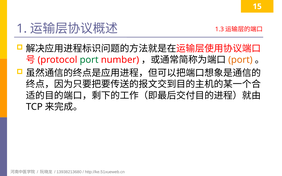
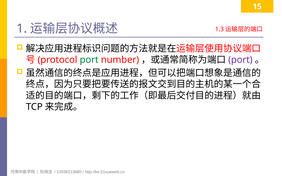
port at (240, 60) colour: orange -> purple
